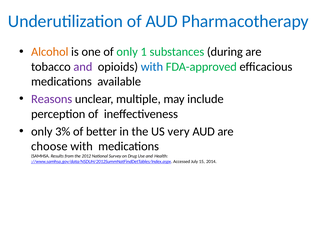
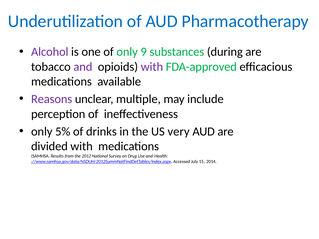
Alcohol colour: orange -> purple
1: 1 -> 9
with at (152, 67) colour: blue -> purple
3%: 3% -> 5%
better: better -> drinks
choose: choose -> divided
